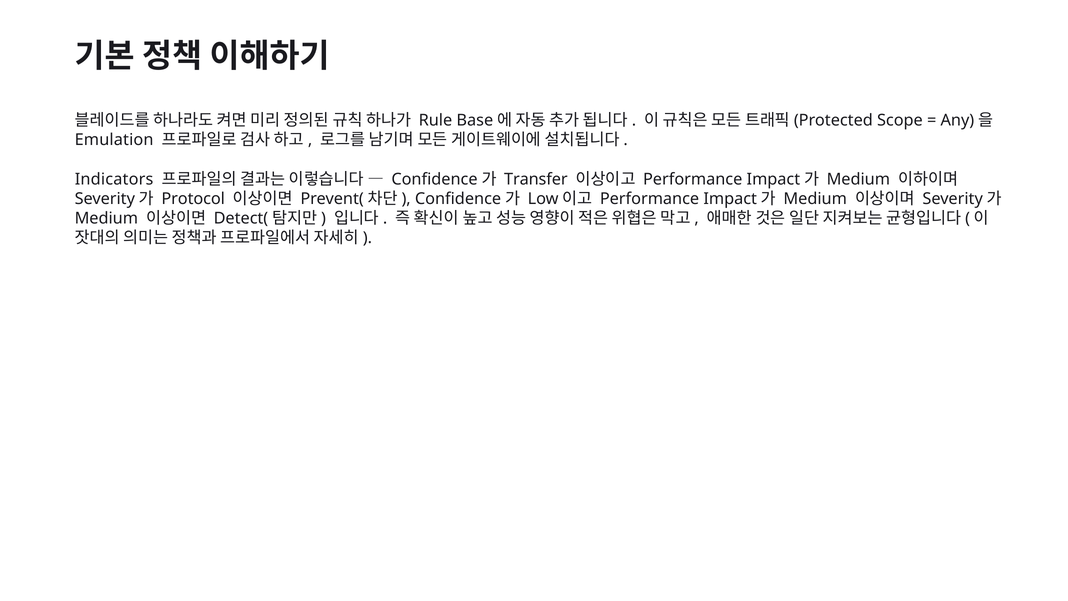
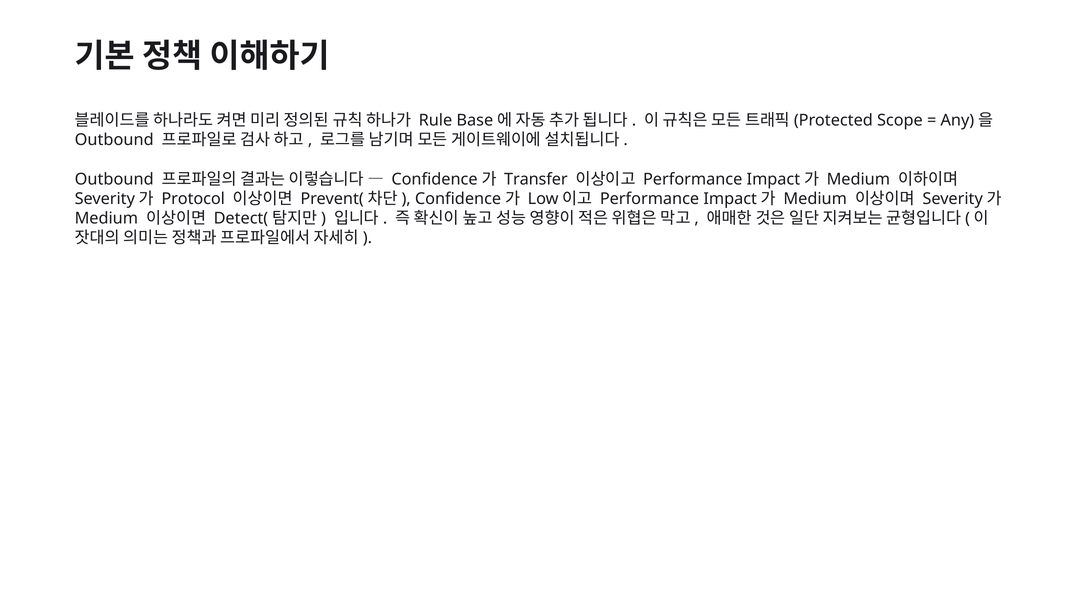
Emulation at (114, 140): Emulation -> Outbound
Indicators at (114, 179): Indicators -> Outbound
